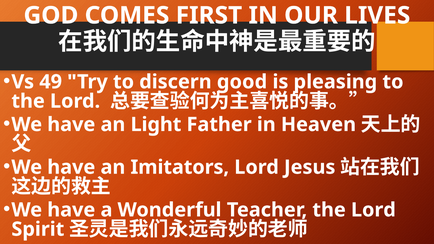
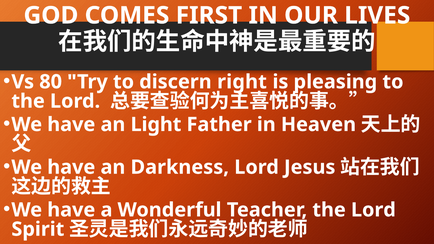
49: 49 -> 80
good: good -> right
Imitators: Imitators -> Darkness
